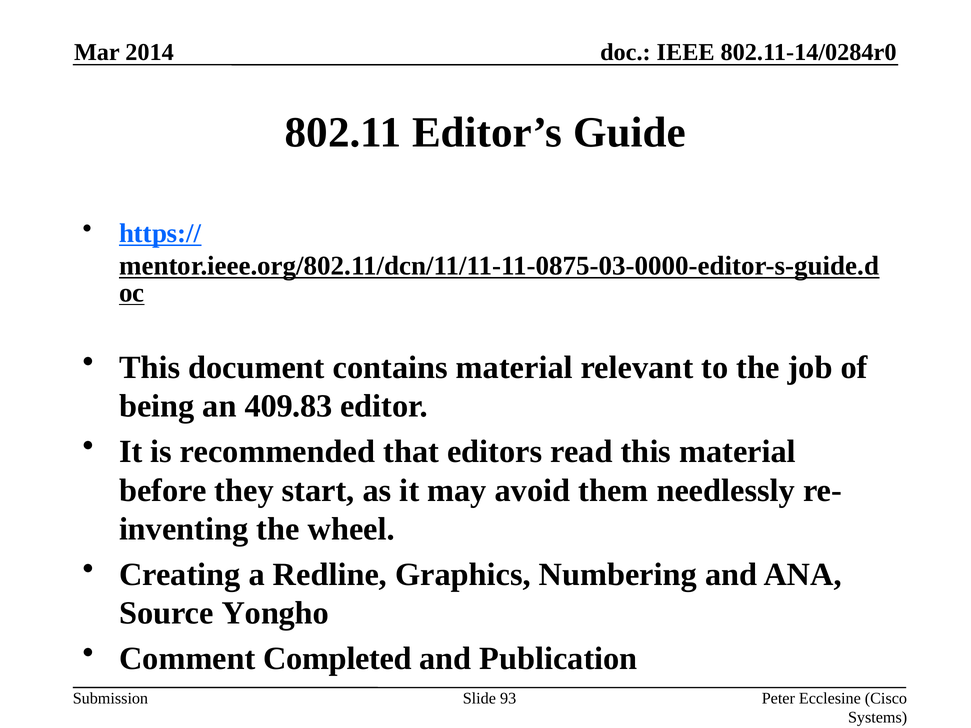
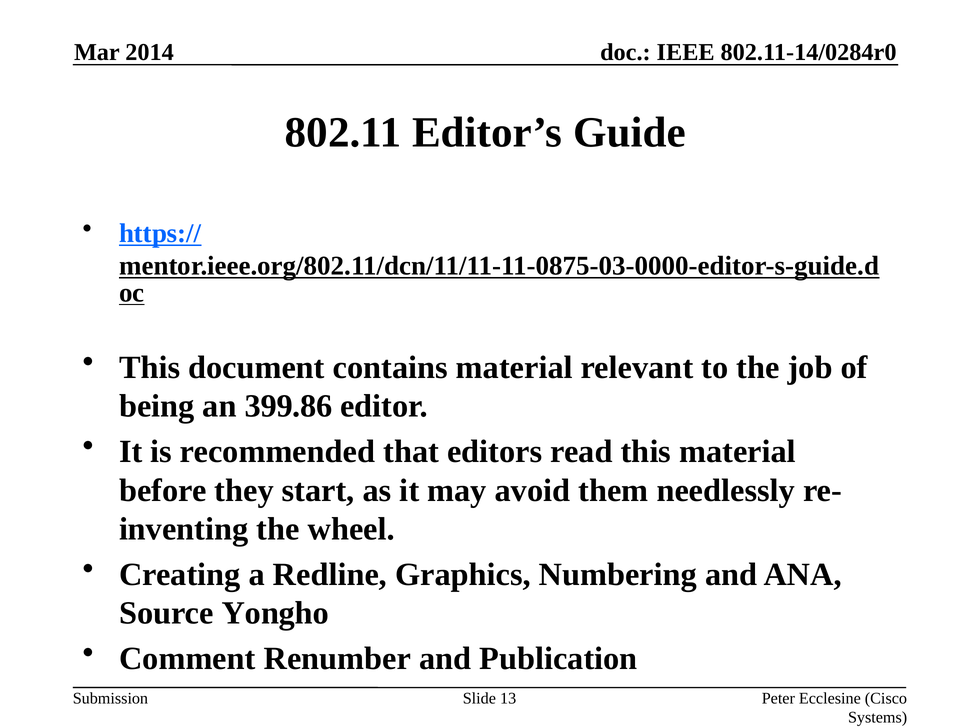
409.83: 409.83 -> 399.86
Completed: Completed -> Renumber
93: 93 -> 13
